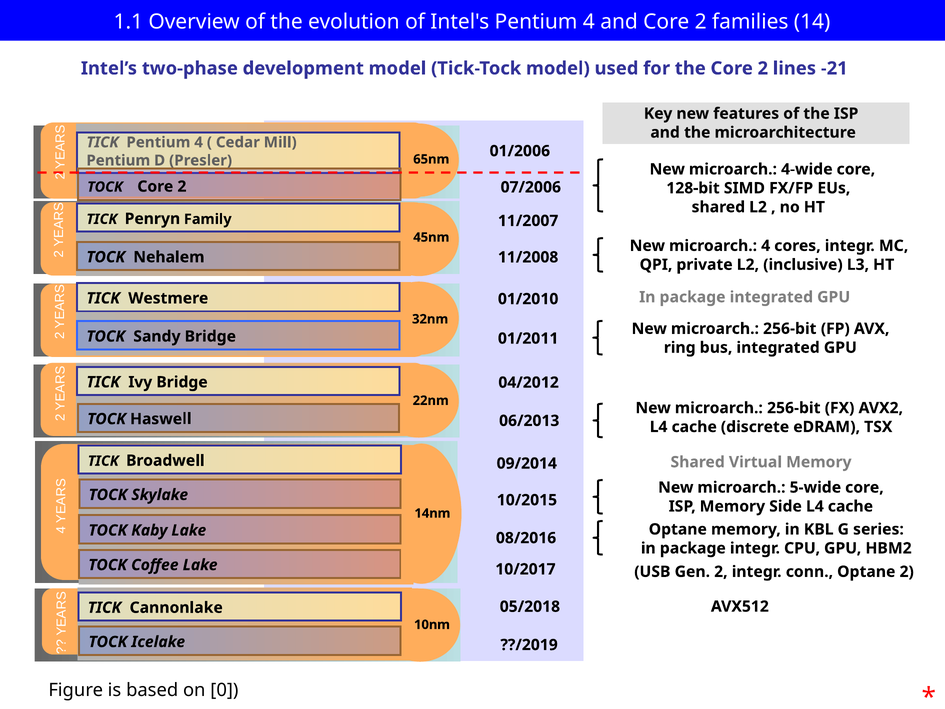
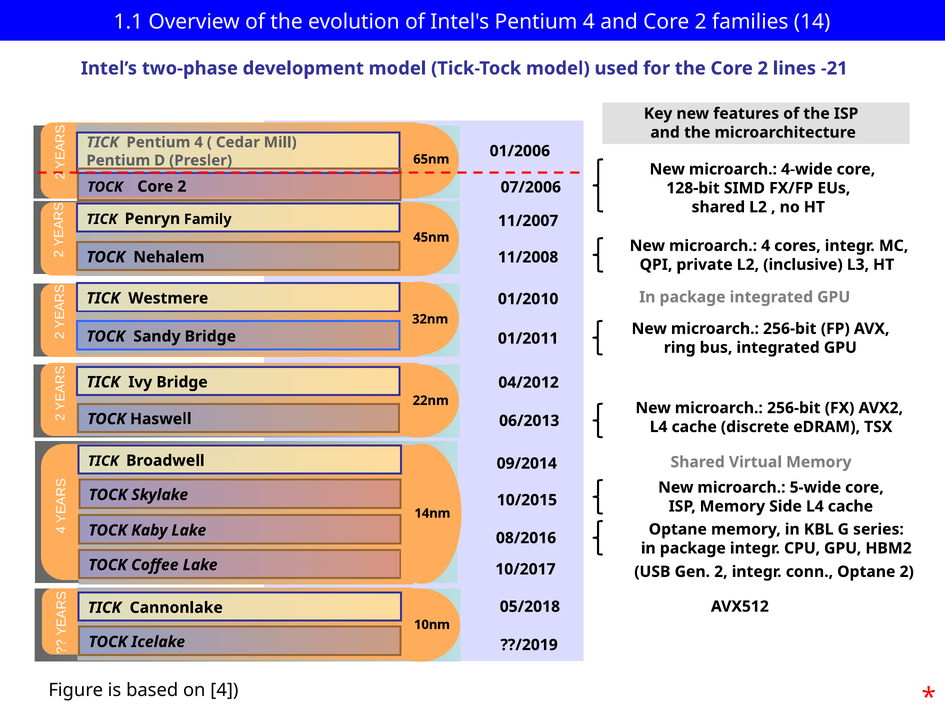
on 0: 0 -> 4
